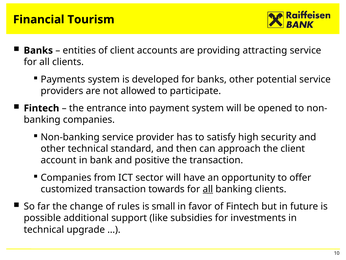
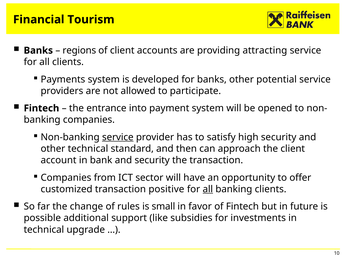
entities: entities -> regions
service at (118, 137) underline: none -> present
and positive: positive -> security
towards: towards -> positive
